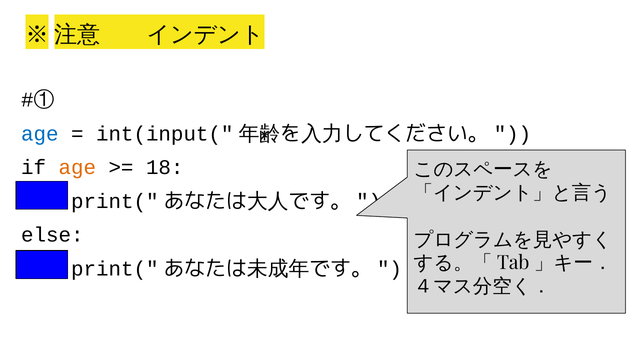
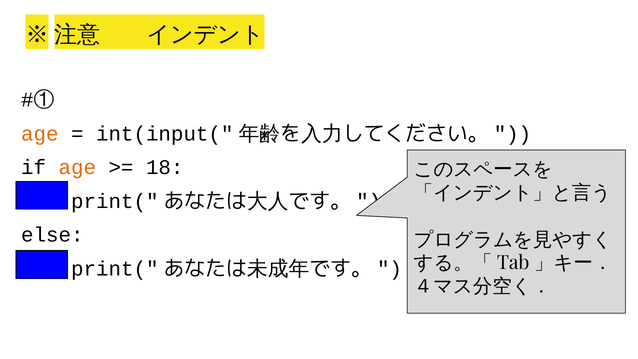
age at (40, 134) colour: blue -> orange
